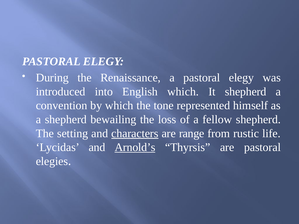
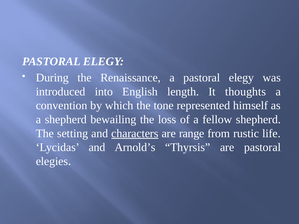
English which: which -> length
It shepherd: shepherd -> thoughts
Arnold’s underline: present -> none
